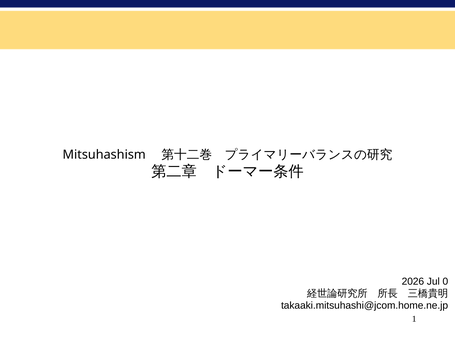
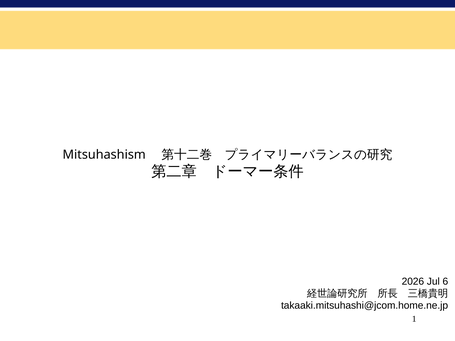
0: 0 -> 6
